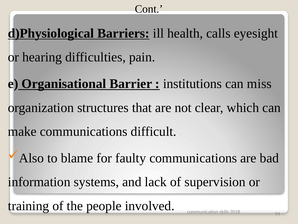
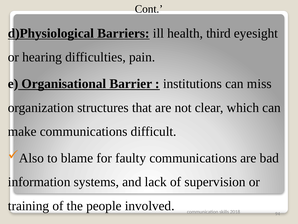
calls: calls -> third
